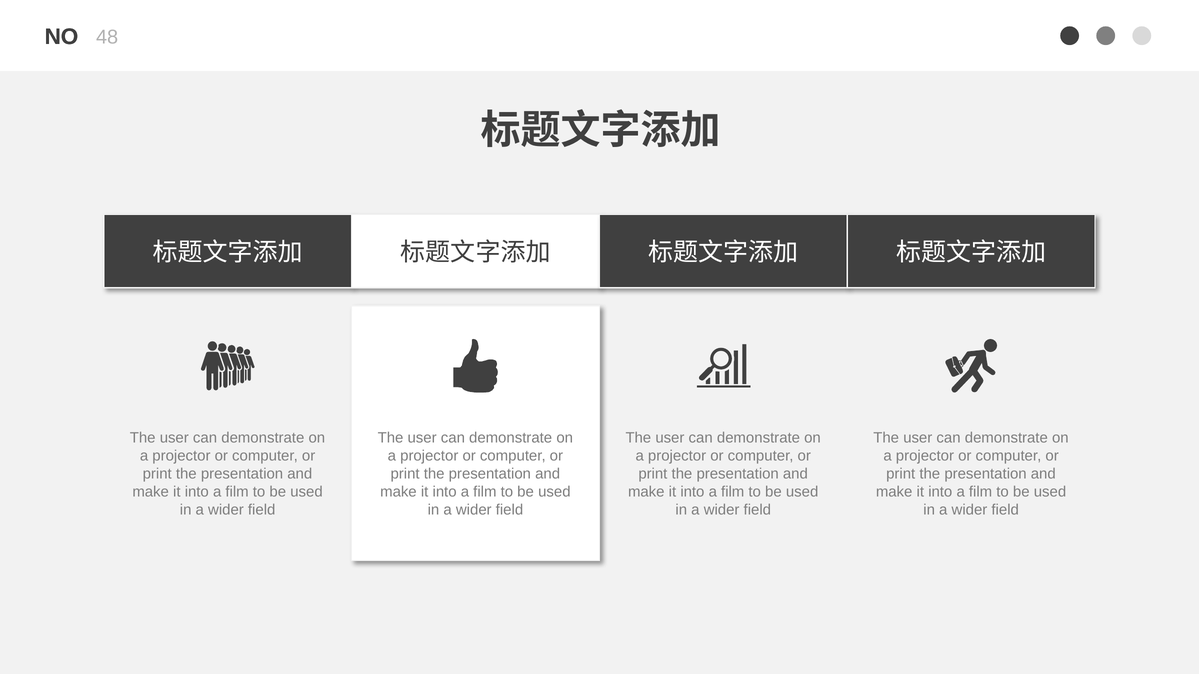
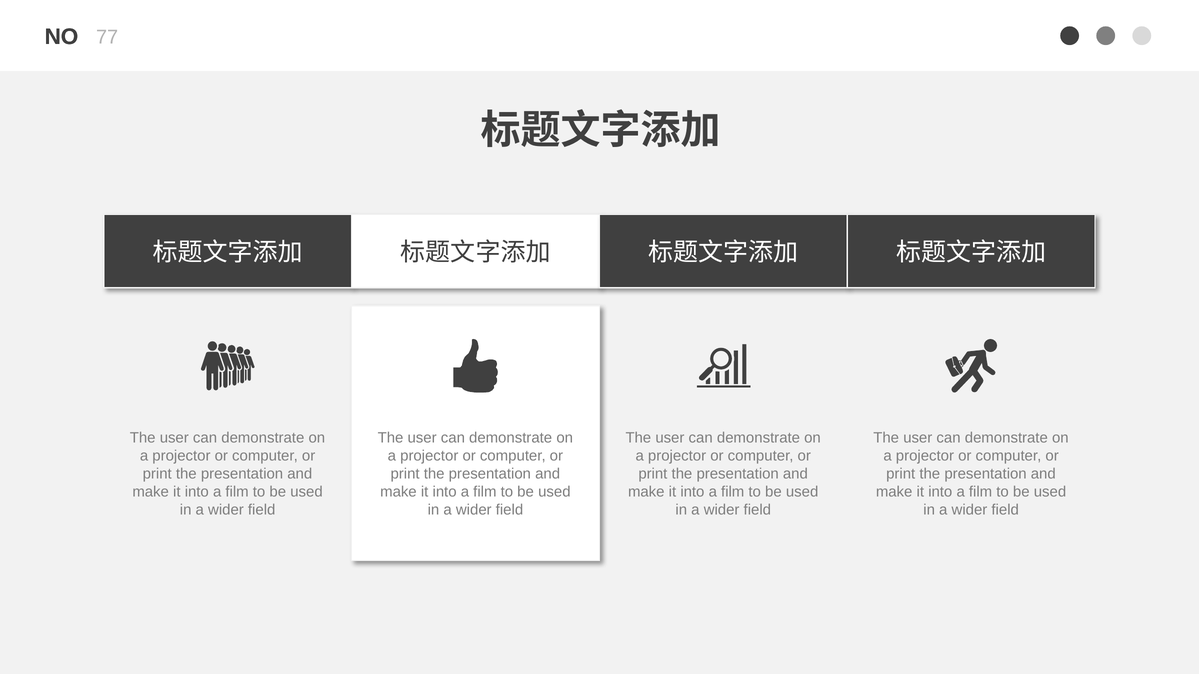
48: 48 -> 77
